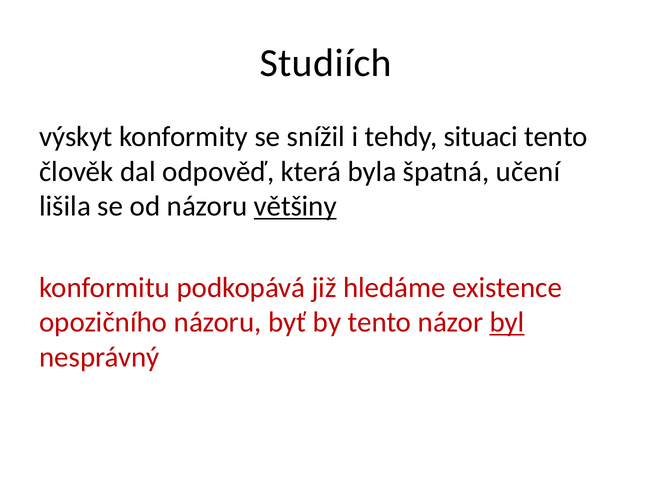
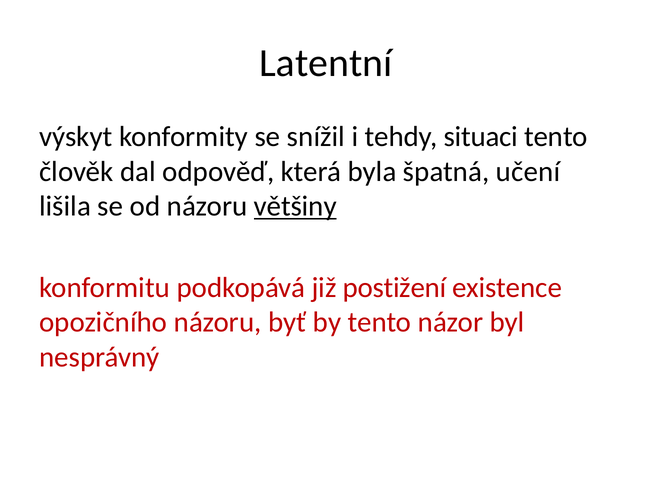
Studiích: Studiích -> Latentní
hledáme: hledáme -> postižení
byl underline: present -> none
